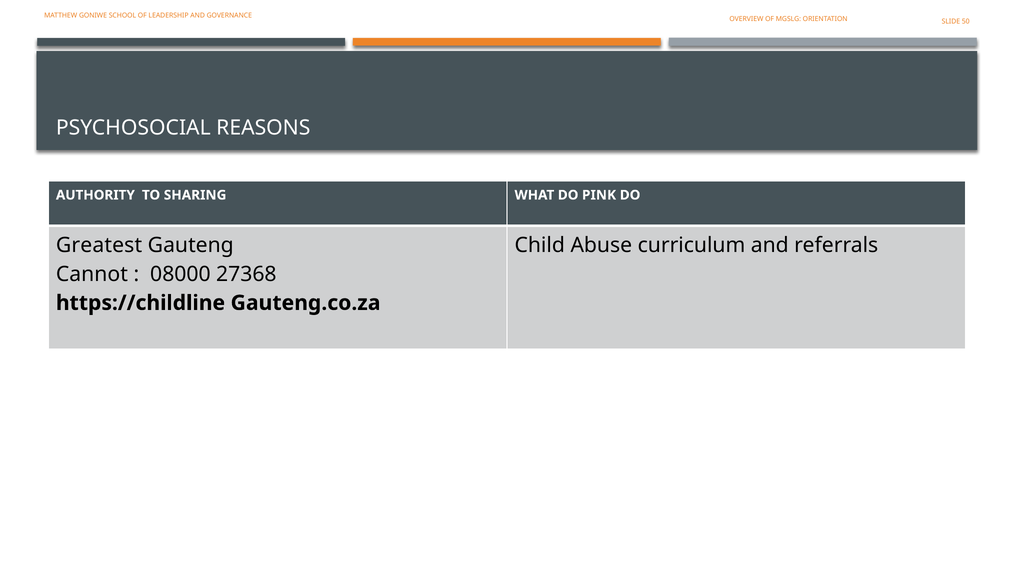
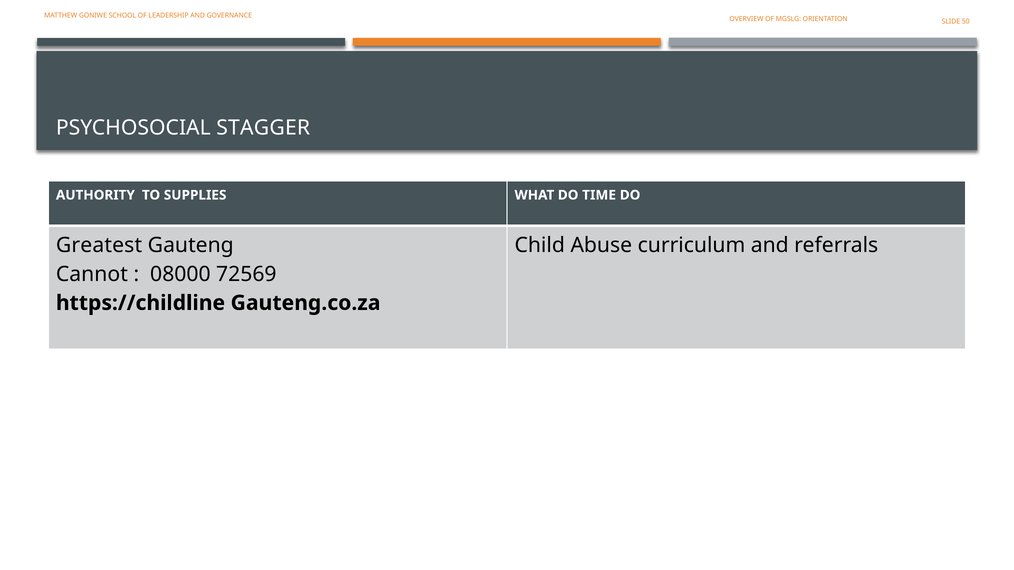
REASONS: REASONS -> STAGGER
SHARING: SHARING -> SUPPLIES
PINK: PINK -> TIME
27368: 27368 -> 72569
